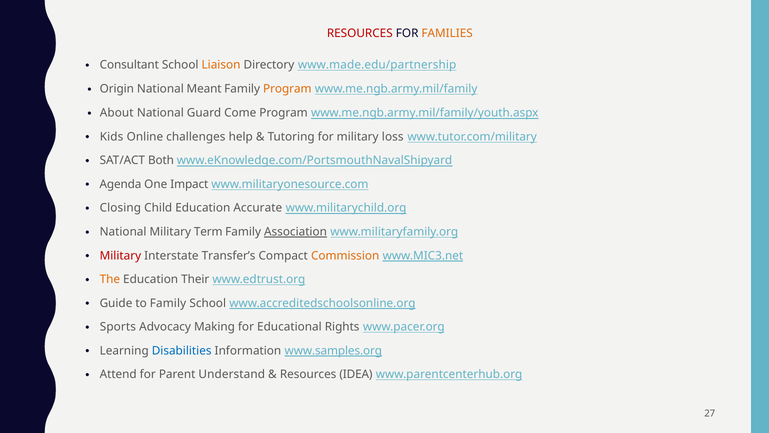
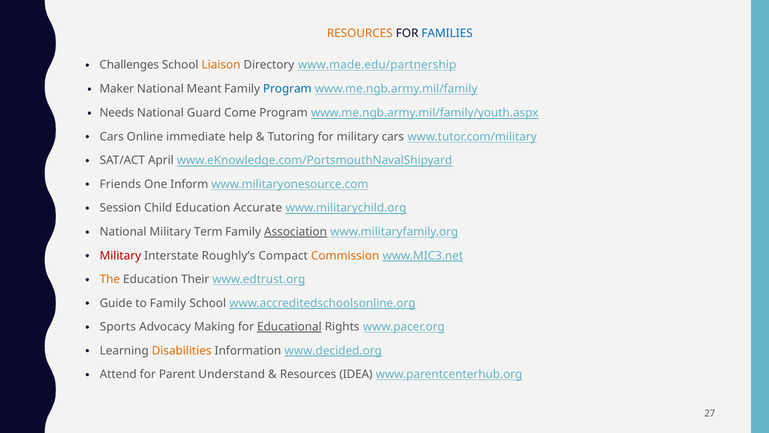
RESOURCES at (360, 33) colour: red -> orange
FAMILIES colour: orange -> blue
Consultant: Consultant -> Challenges
Origin: Origin -> Maker
Program at (287, 89) colour: orange -> blue
About: About -> Needs
Kids at (112, 137): Kids -> Cars
challenges: challenges -> immediate
military loss: loss -> cars
Both: Both -> April
Agenda: Agenda -> Friends
Impact: Impact -> Inform
Closing: Closing -> Session
Transfer’s: Transfer’s -> Roughly’s
Educational underline: none -> present
Disabilities colour: blue -> orange
www.samples.org: www.samples.org -> www.decided.org
